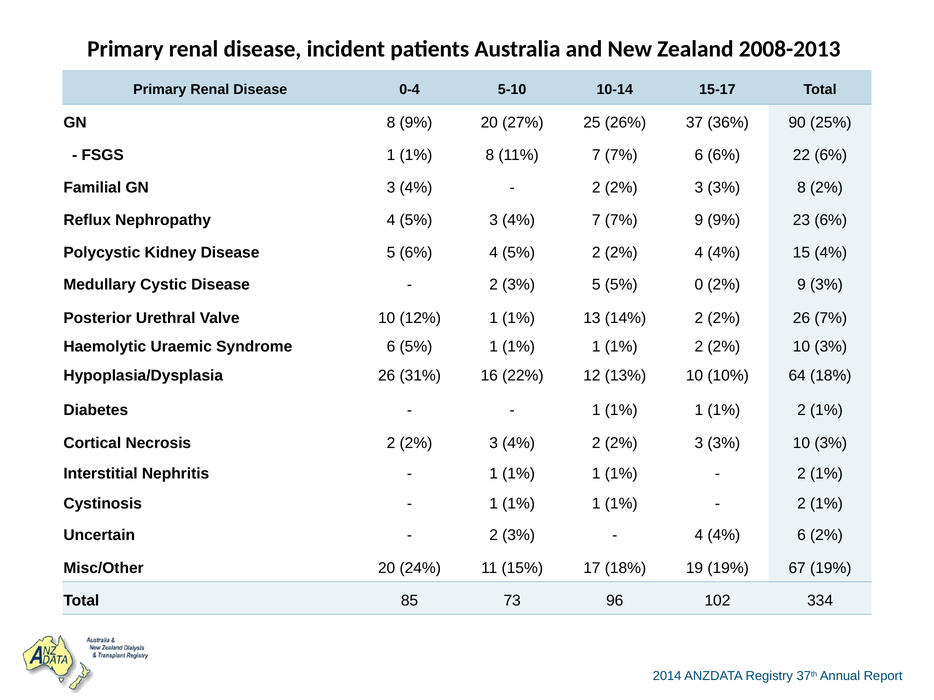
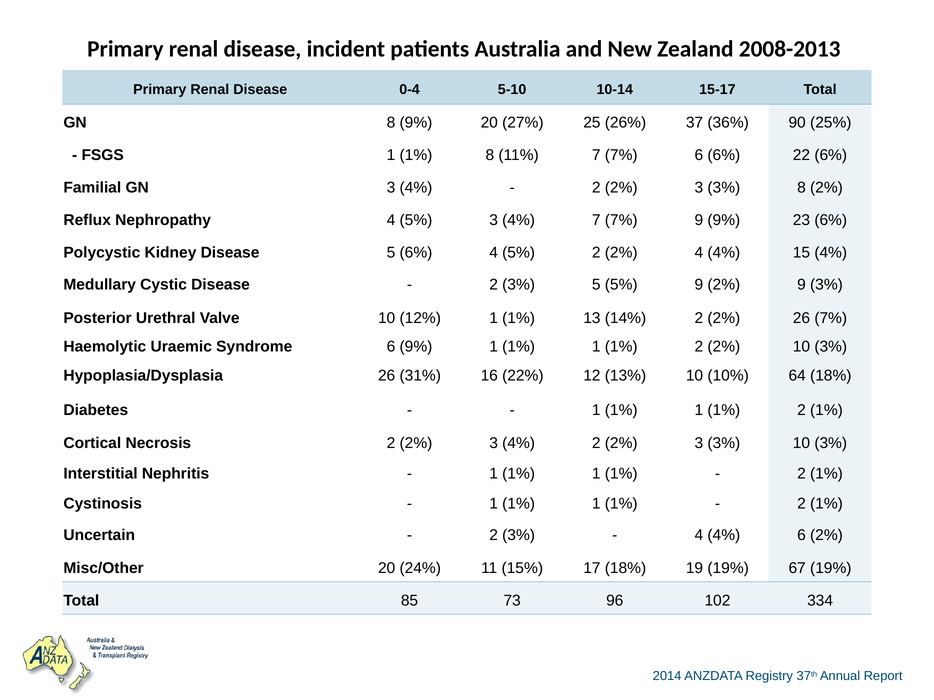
5% 0: 0 -> 9
6 5%: 5% -> 9%
